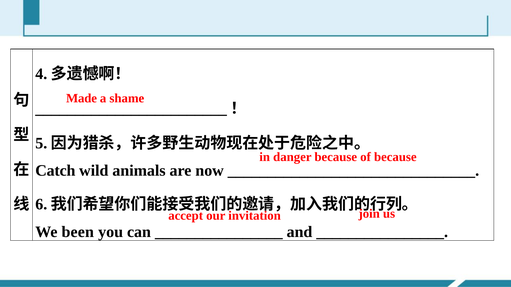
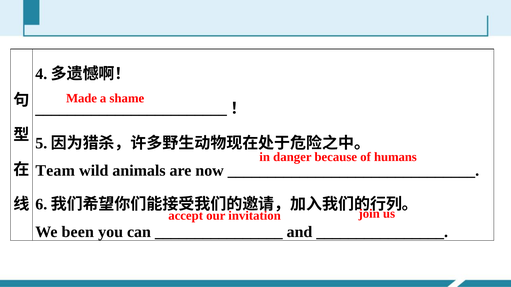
of because: because -> humans
Catch: Catch -> Team
